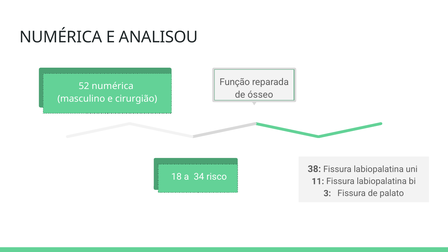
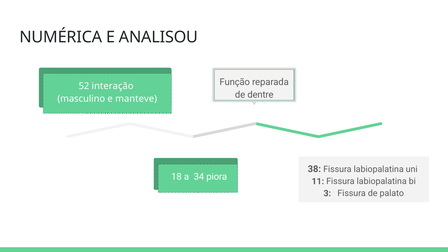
52 numérica: numérica -> interação
ósseo: ósseo -> dentre
cirurgião: cirurgião -> manteve
risco: risco -> piora
